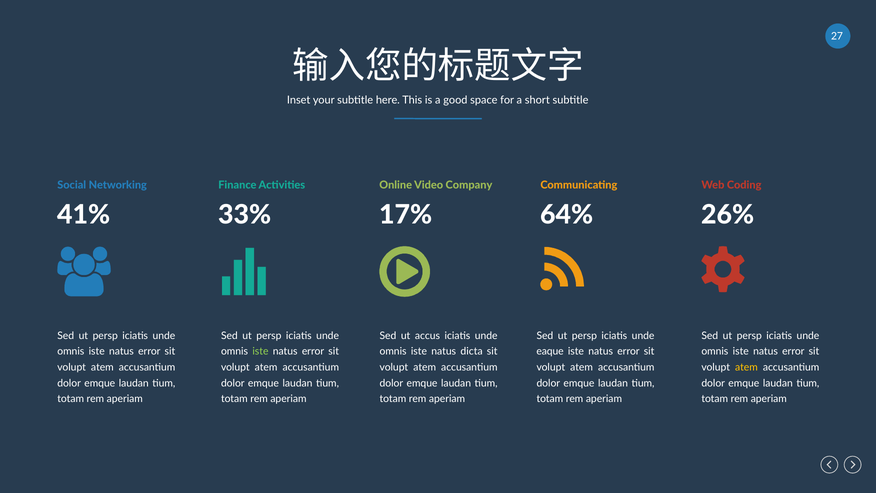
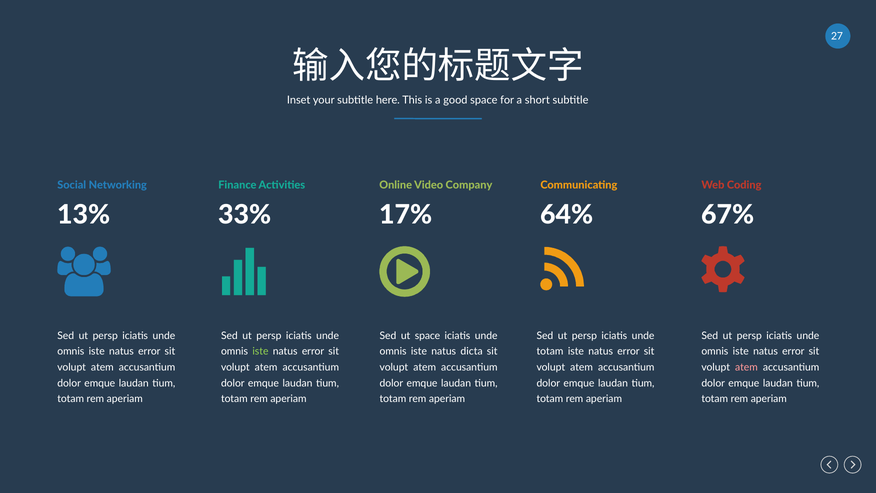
41%: 41% -> 13%
26%: 26% -> 67%
ut accus: accus -> space
eaque at (550, 351): eaque -> totam
atem at (746, 367) colour: yellow -> pink
